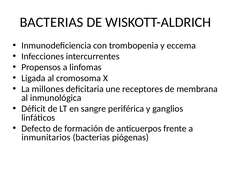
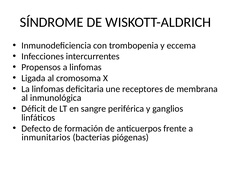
BACTERIAS at (52, 22): BACTERIAS -> SÍNDROME
La millones: millones -> linfomas
